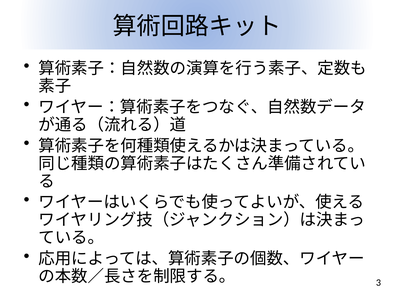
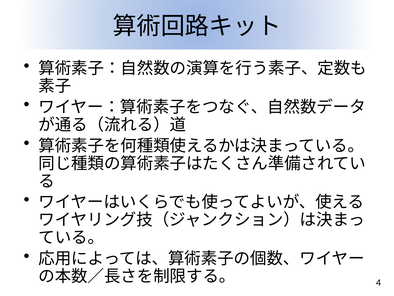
3: 3 -> 4
